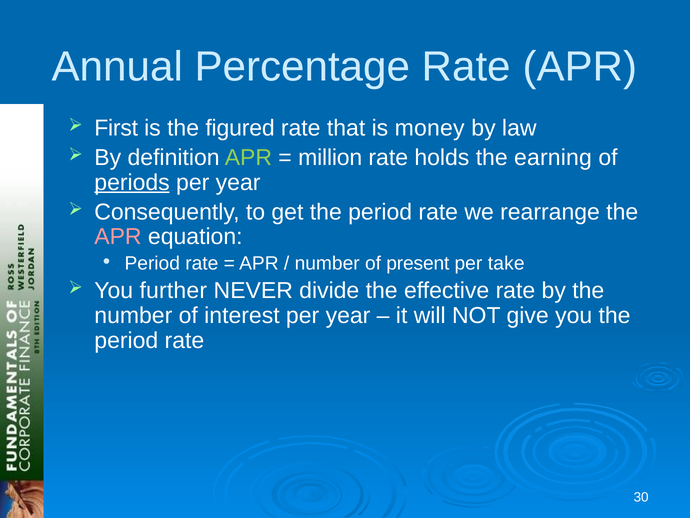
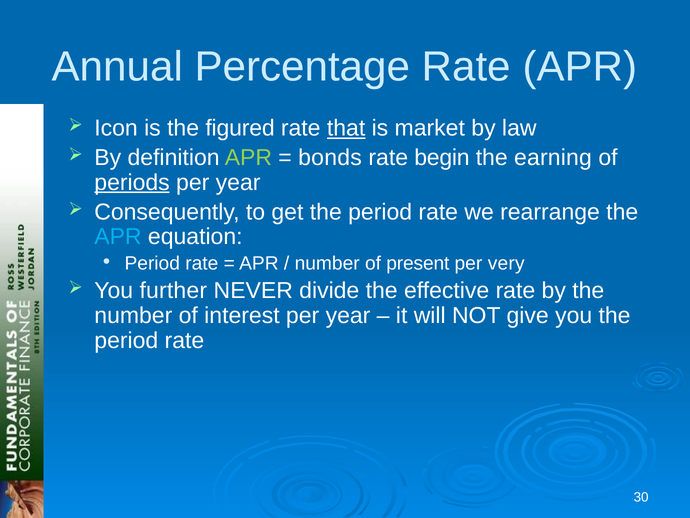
First: First -> Icon
that underline: none -> present
money: money -> market
million: million -> bonds
holds: holds -> begin
APR at (118, 237) colour: pink -> light blue
take: take -> very
